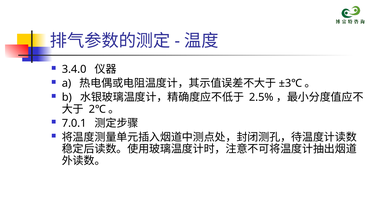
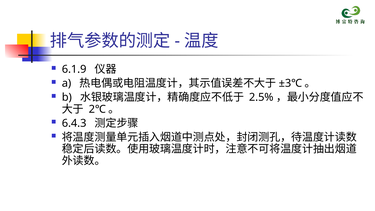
3.4.0: 3.4.0 -> 6.1.9
7.0.1: 7.0.1 -> 6.4.3
